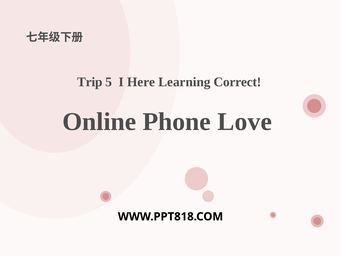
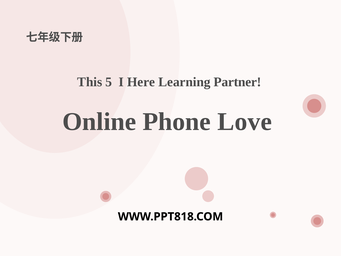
Trip: Trip -> This
Correct: Correct -> Partner
